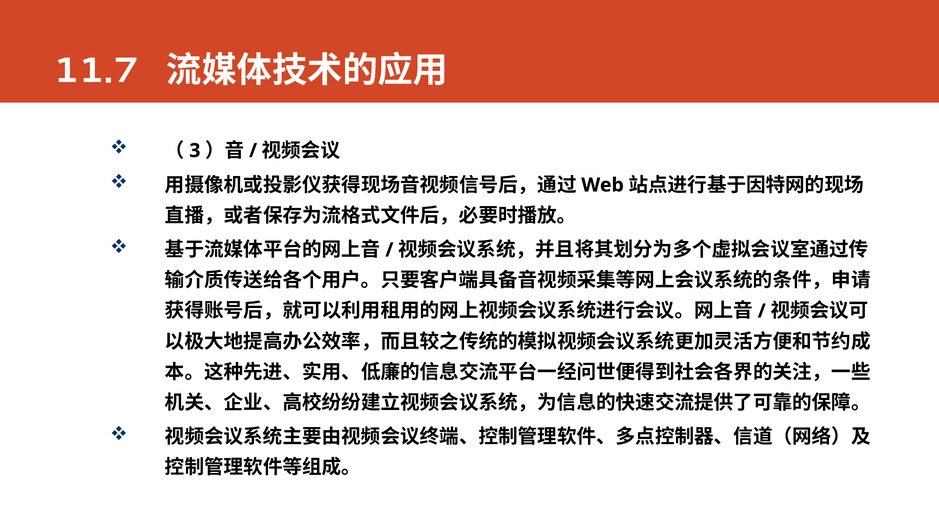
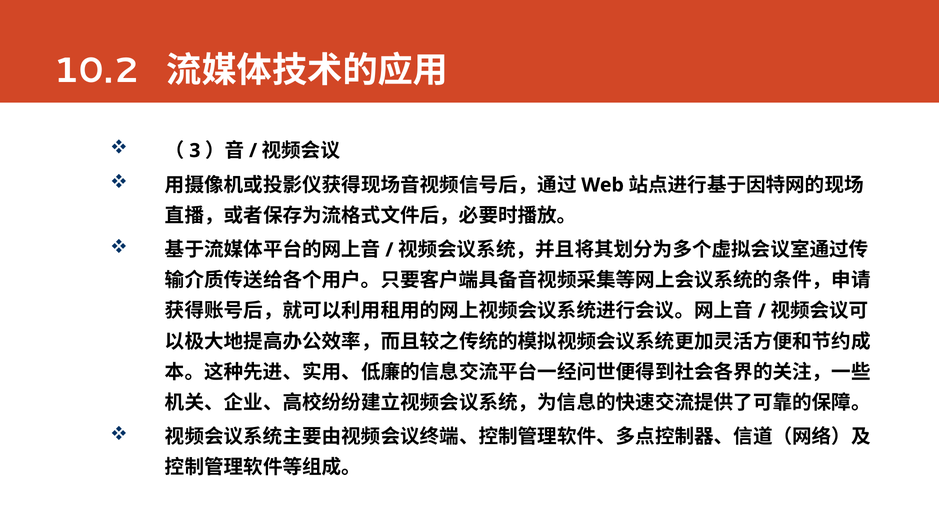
11.7: 11.7 -> 10.2
